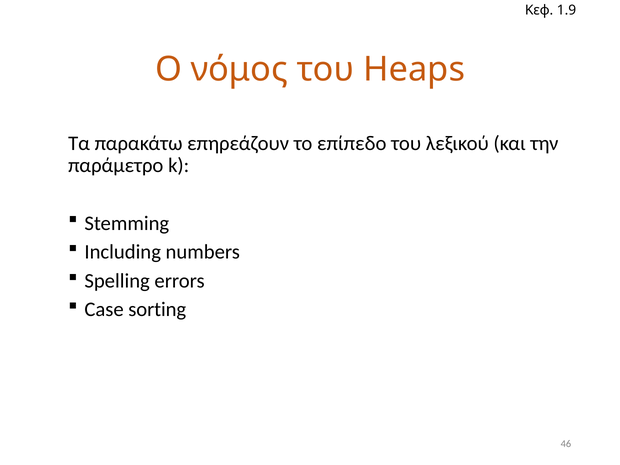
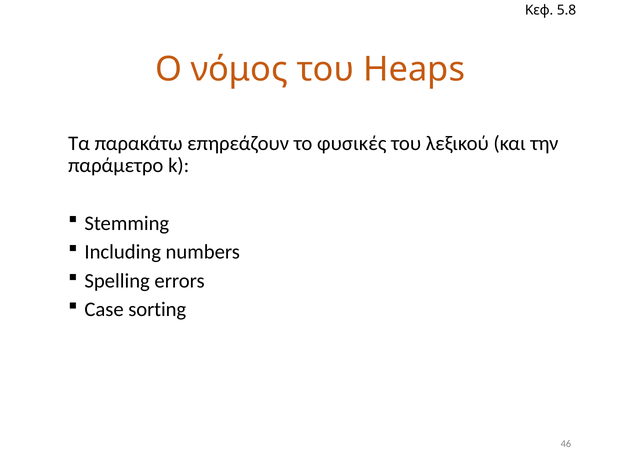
1.9: 1.9 -> 5.8
επίπεδο: επίπεδο -> φυσικές
